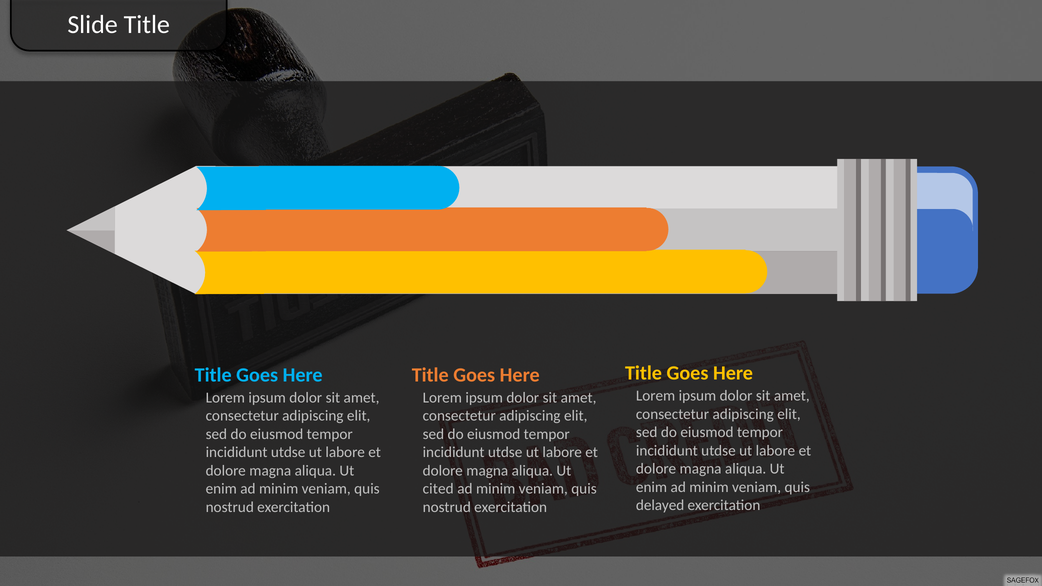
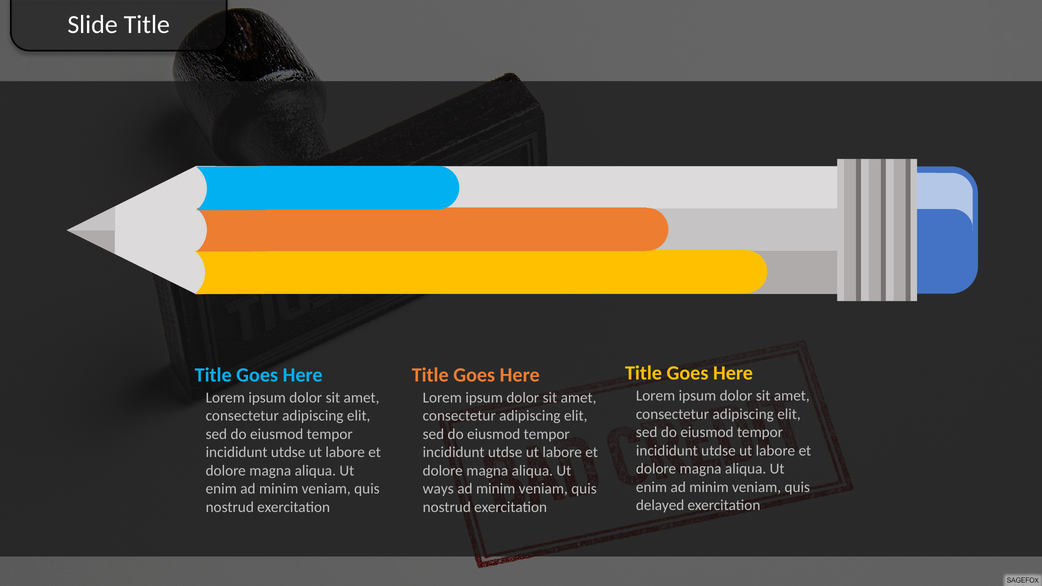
cited: cited -> ways
